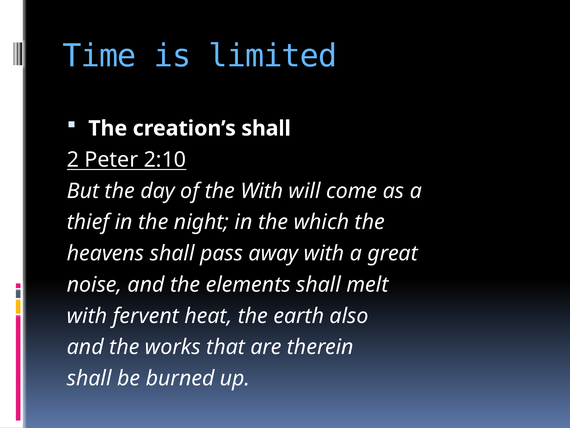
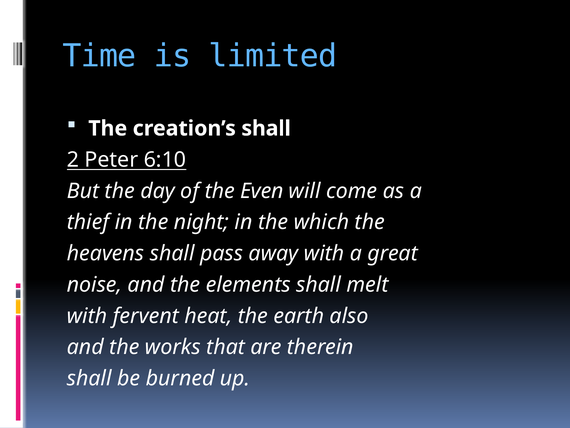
2:10: 2:10 -> 6:10
the With: With -> Even
